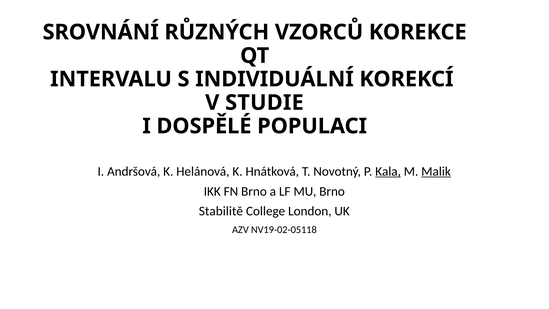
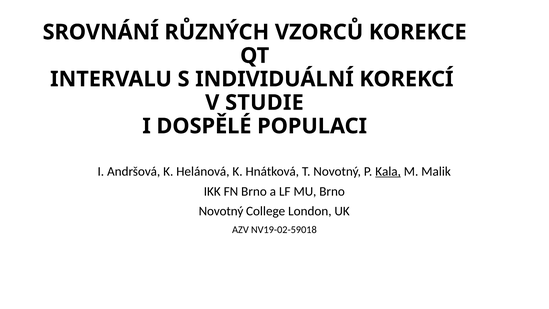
Malik underline: present -> none
Stabilitě at (221, 211): Stabilitě -> Novotný
NV19-02-05118: NV19-02-05118 -> NV19-02-59018
